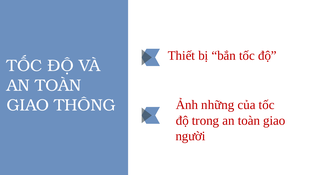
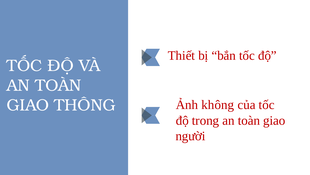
những: những -> không
